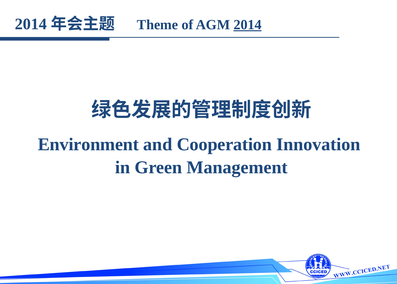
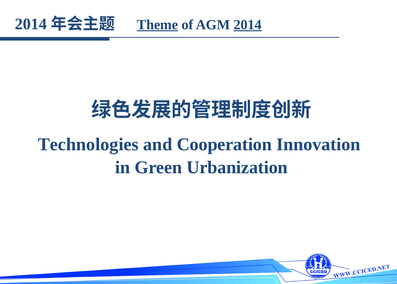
Theme underline: none -> present
Environment: Environment -> Technologies
Management: Management -> Urbanization
